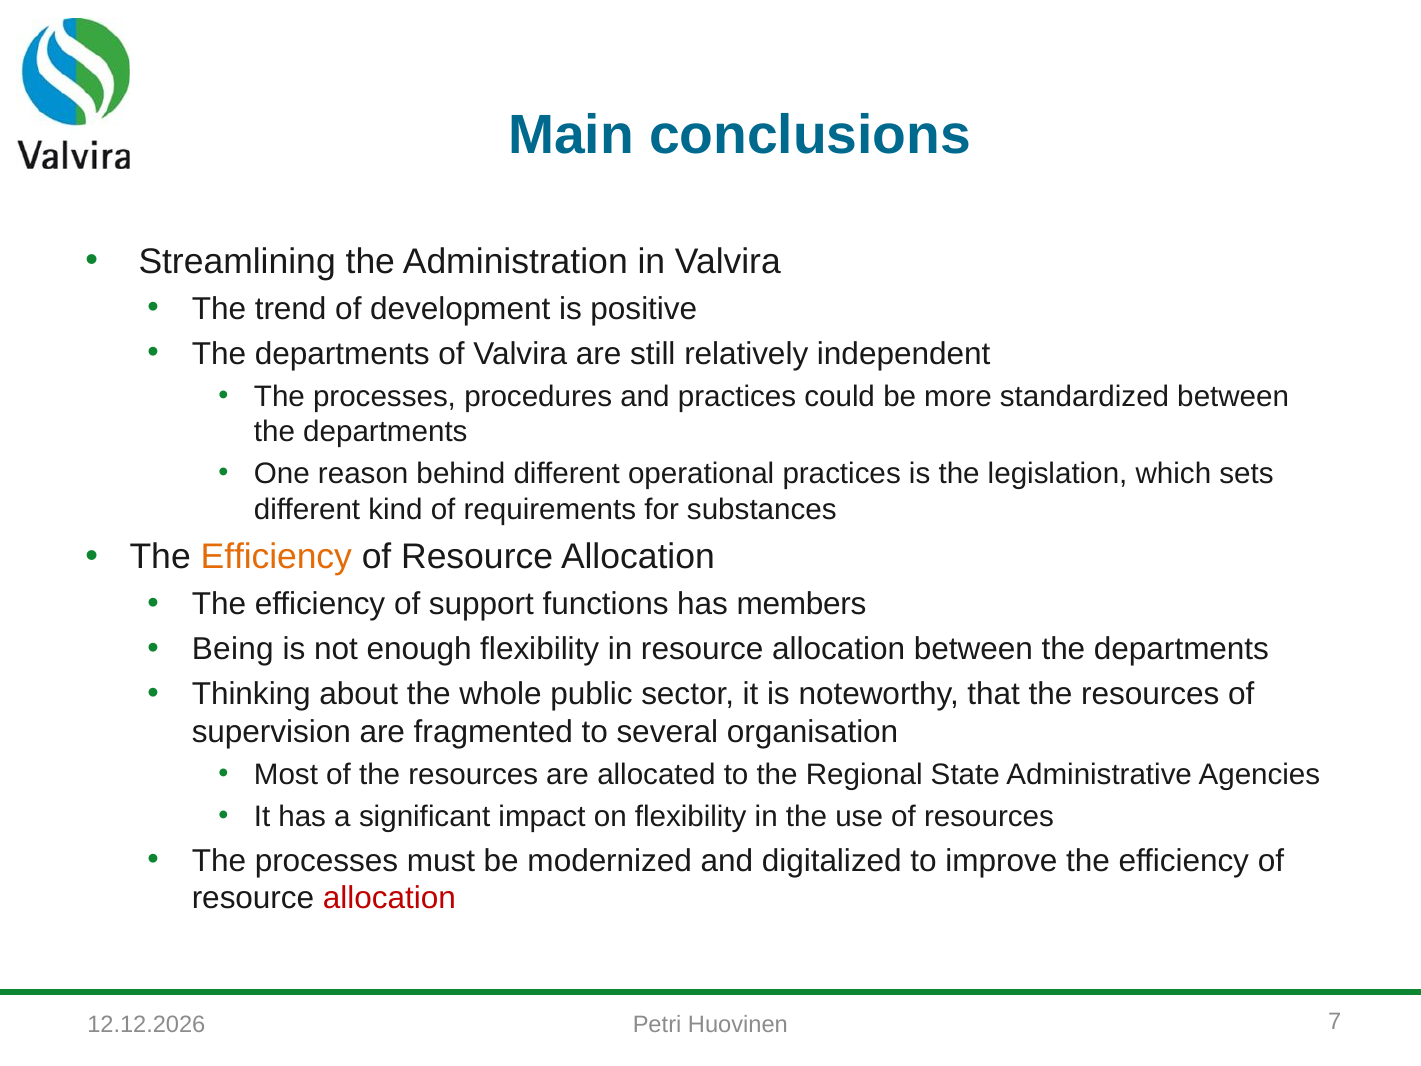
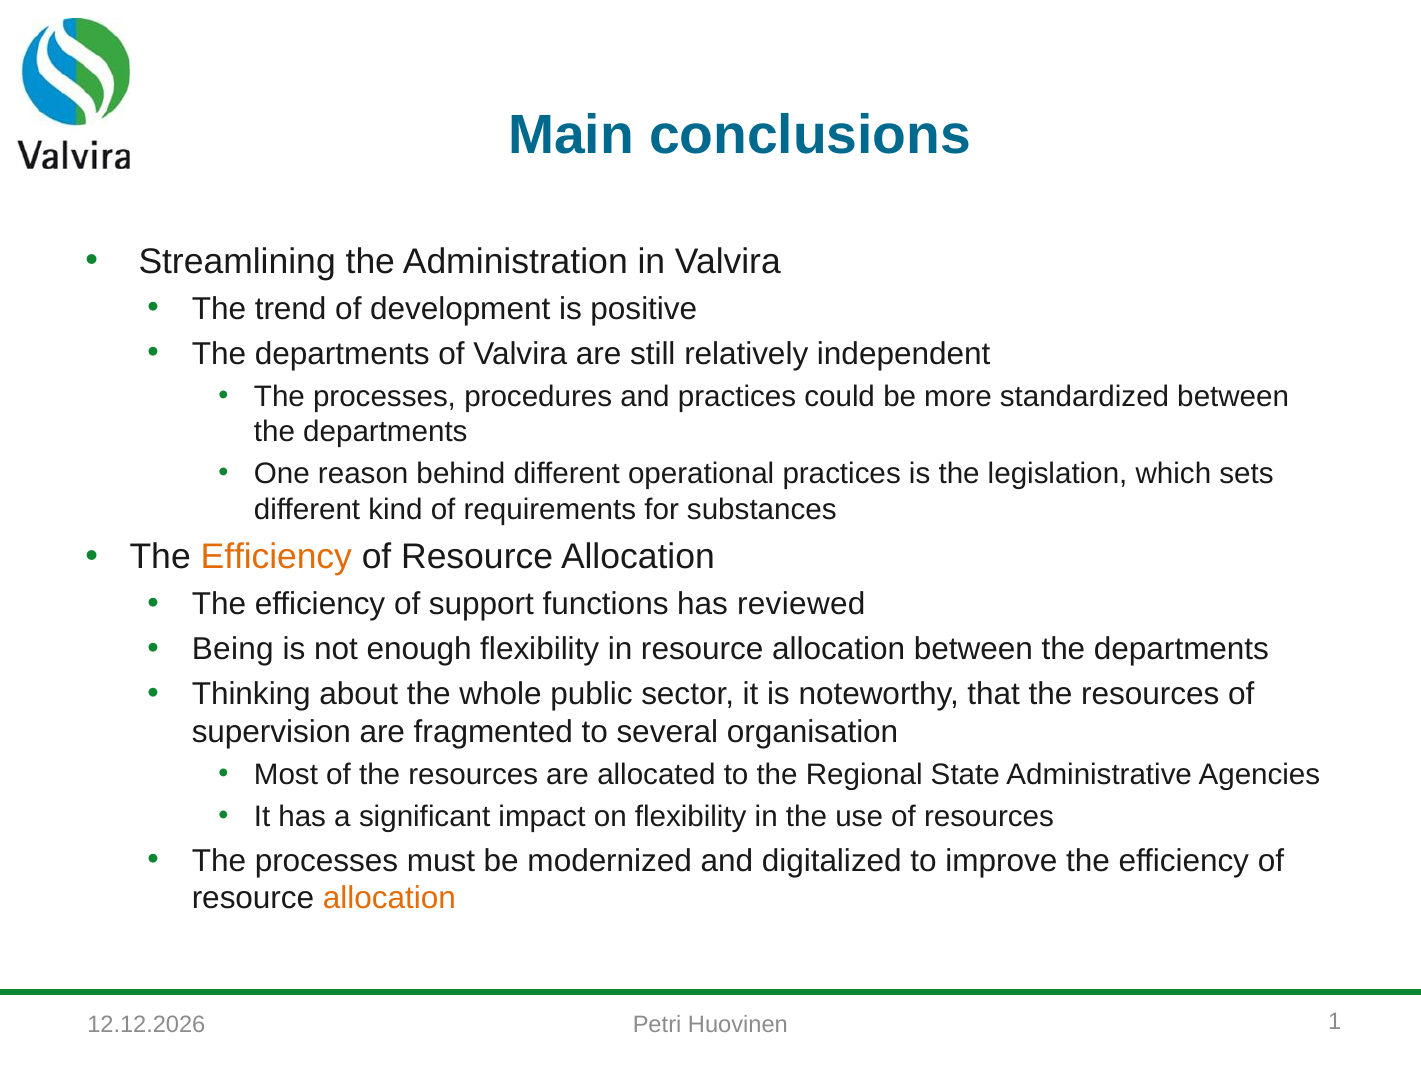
members: members -> reviewed
allocation at (389, 898) colour: red -> orange
7: 7 -> 1
